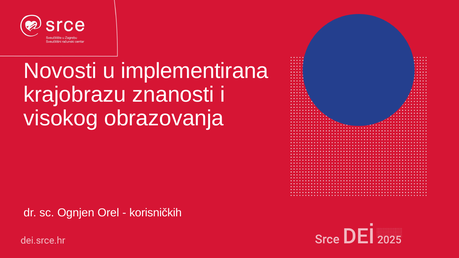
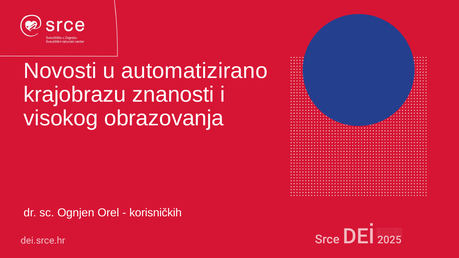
implementirana: implementirana -> automatizirano
